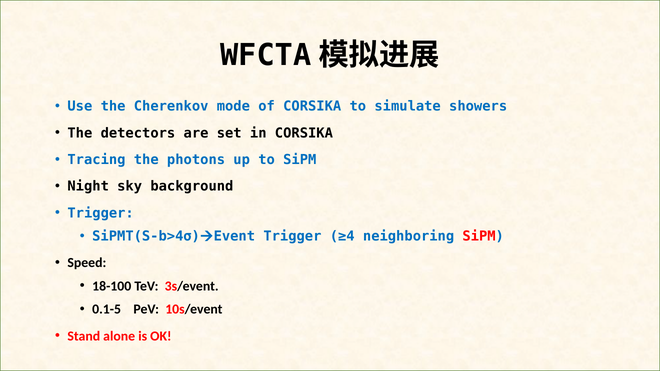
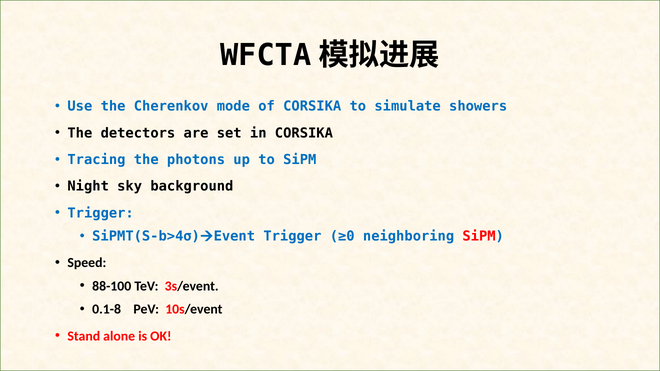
≥4: ≥4 -> ≥0
18-100: 18-100 -> 88-100
0.1-5: 0.1-5 -> 0.1-8
